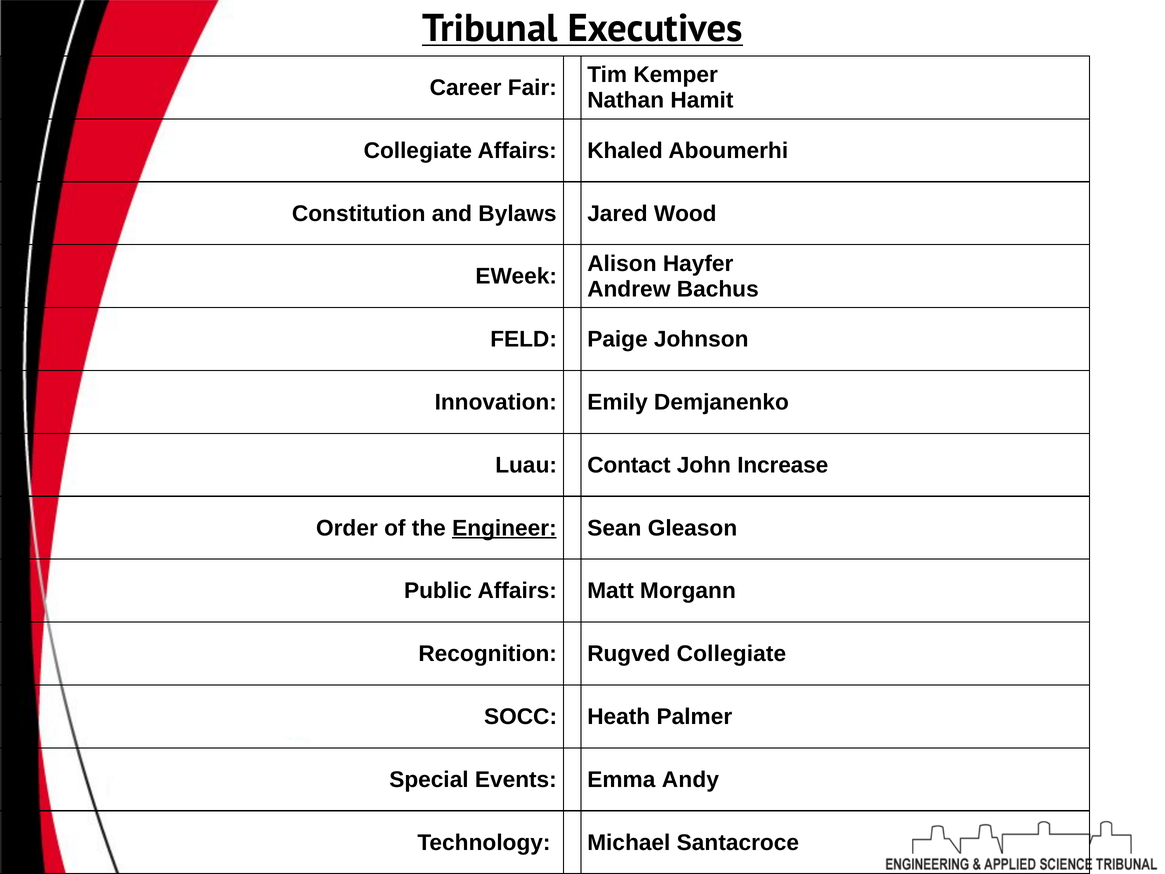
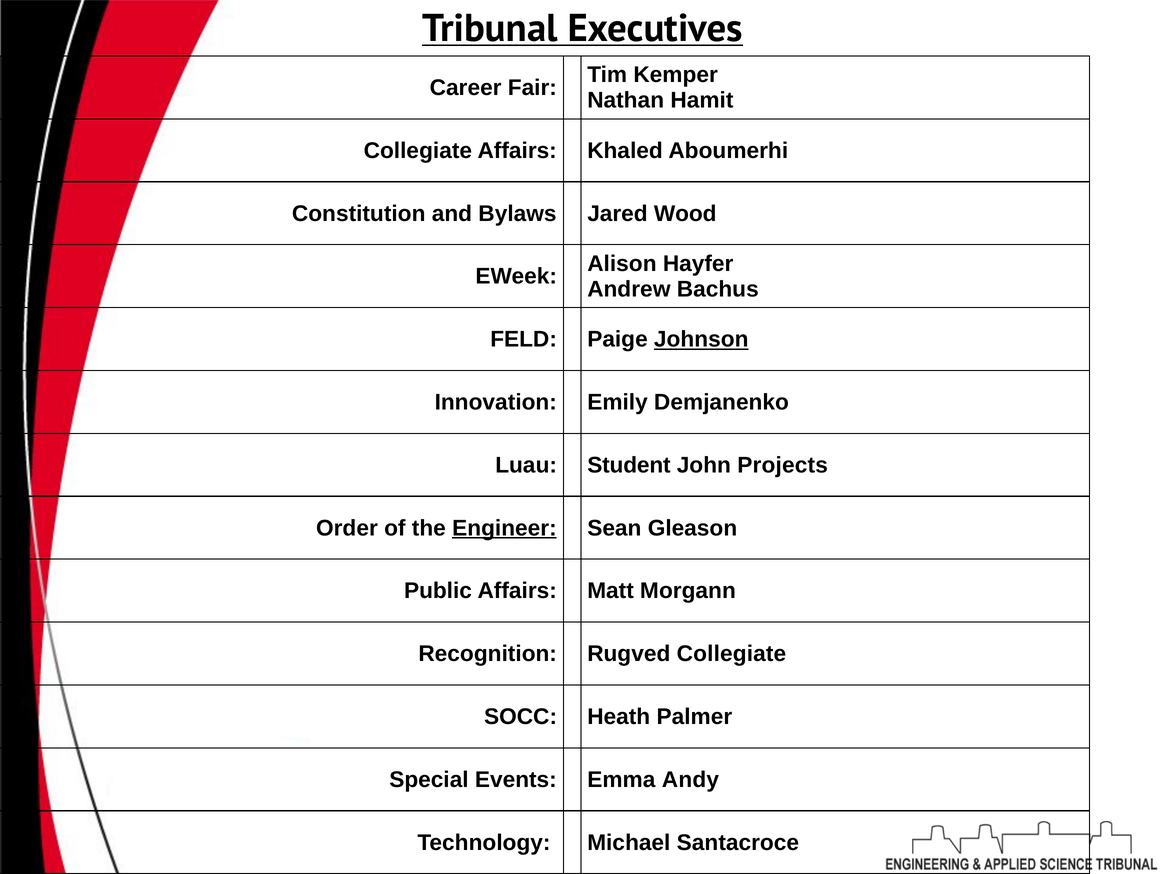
Johnson underline: none -> present
Contact: Contact -> Student
Increase: Increase -> Projects
